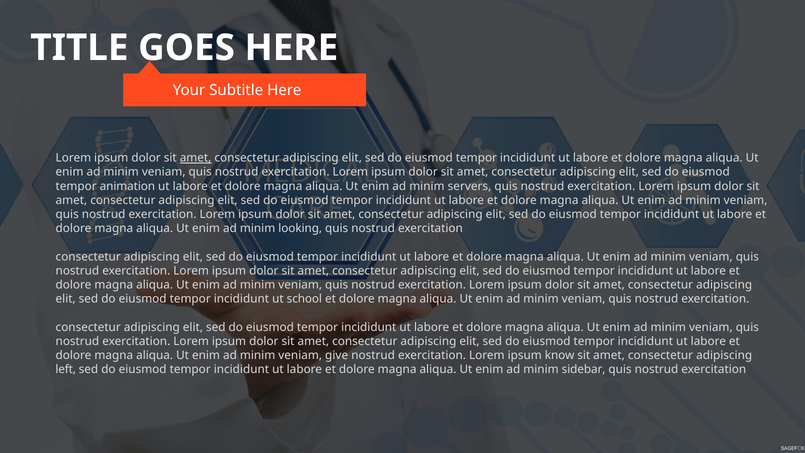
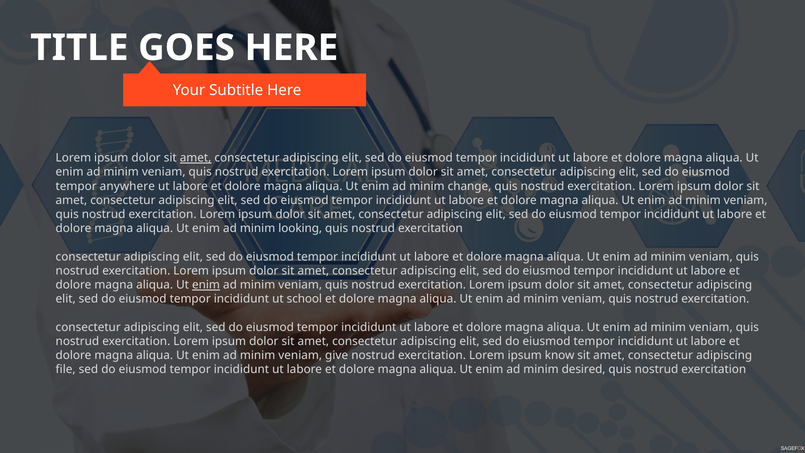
animation: animation -> anywhere
servers: servers -> change
enim at (206, 285) underline: none -> present
left: left -> file
sidebar: sidebar -> desired
